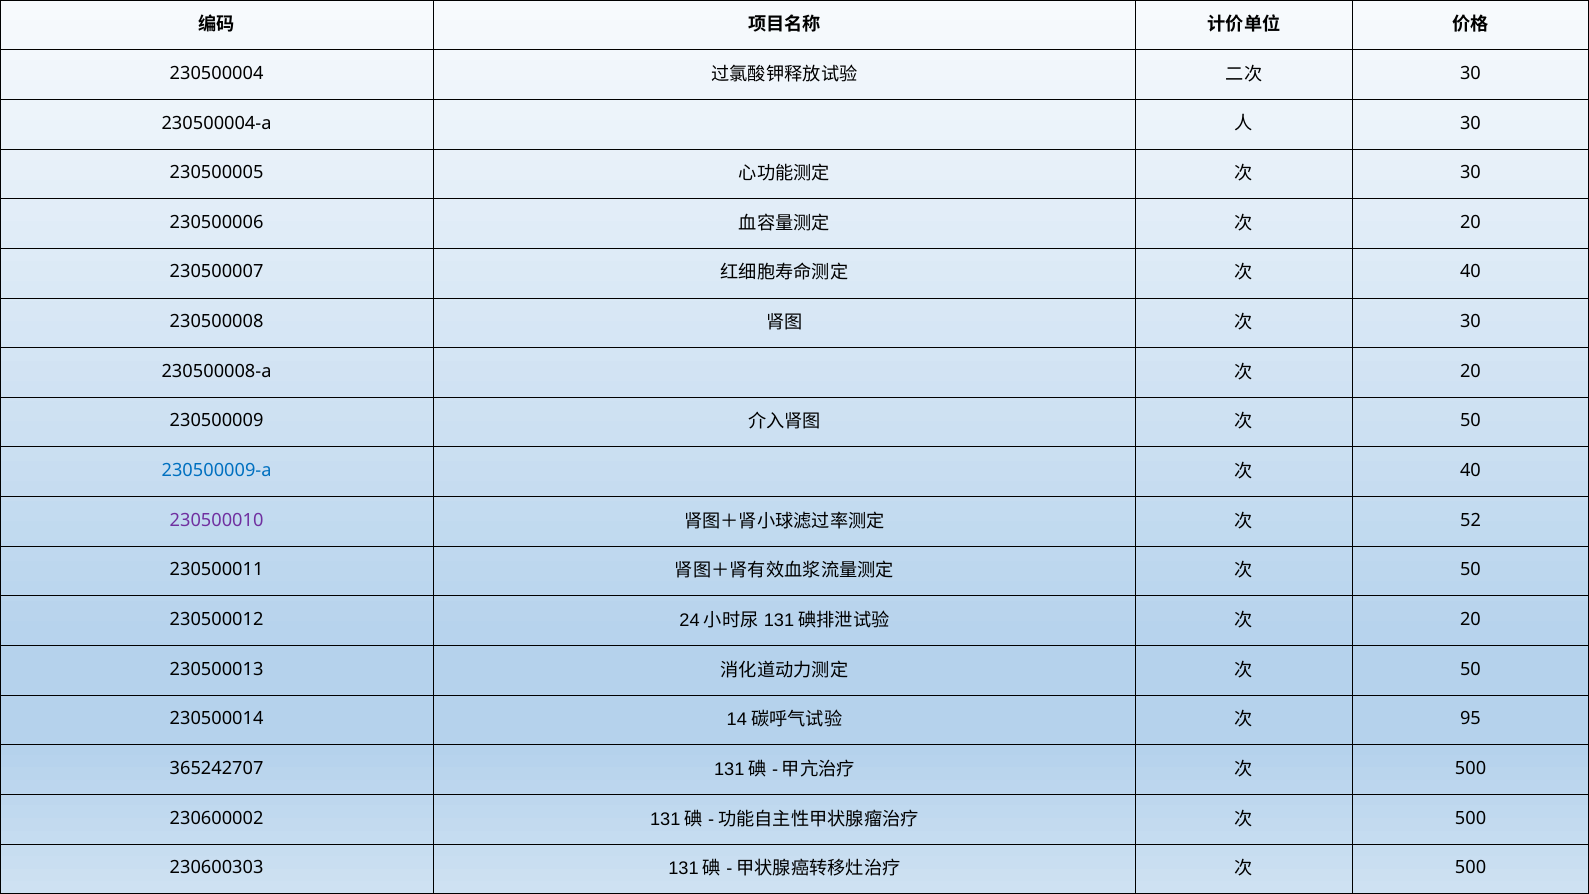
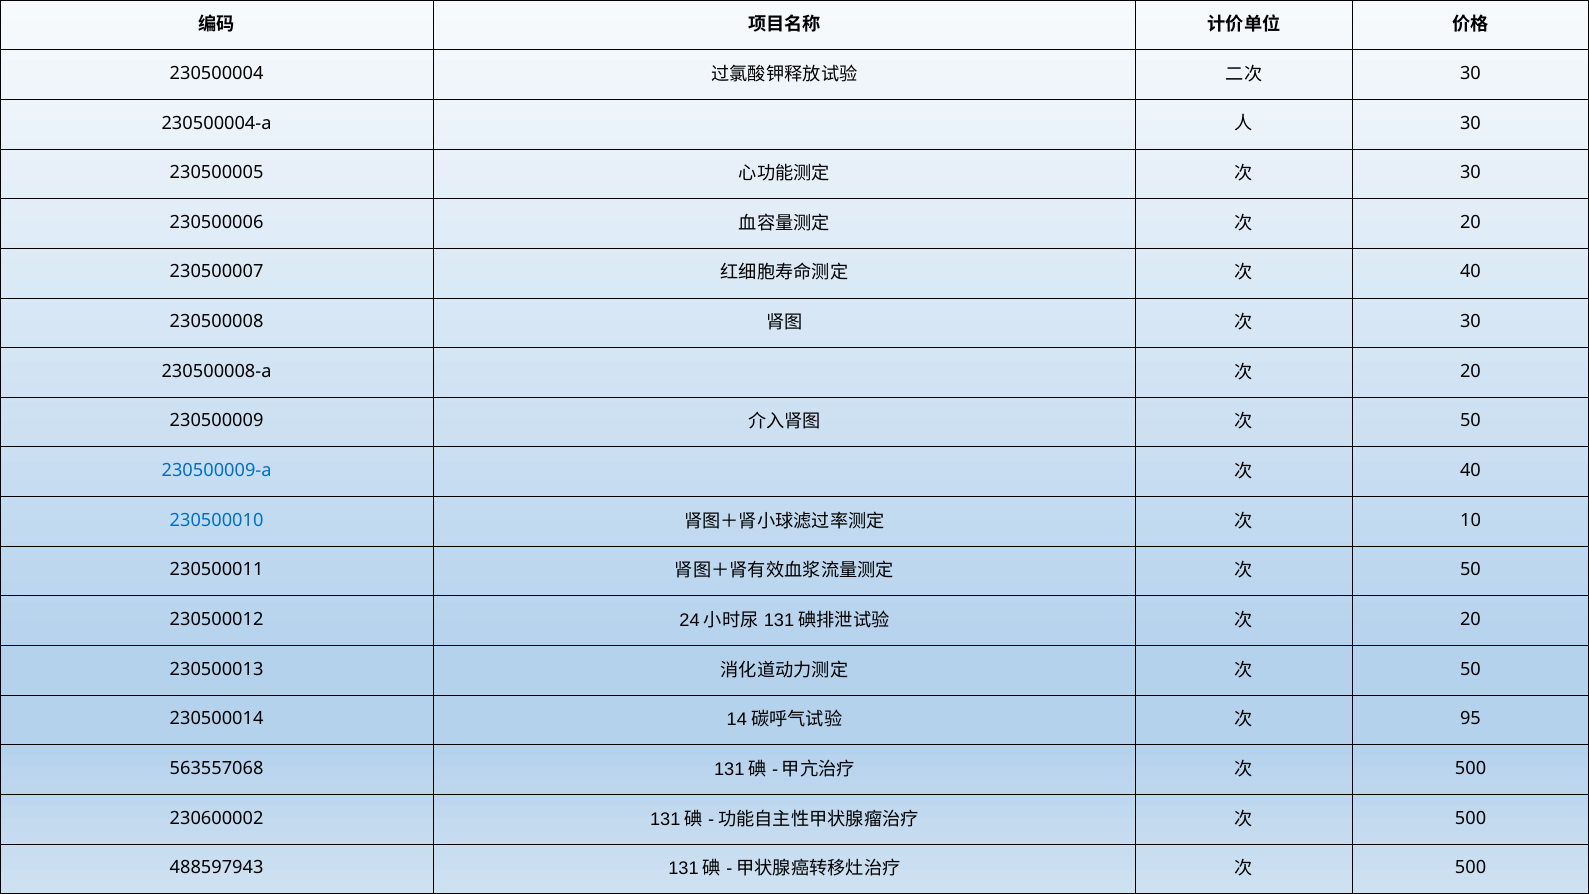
230500010 colour: purple -> blue
52: 52 -> 10
365242707: 365242707 -> 563557068
230600303: 230600303 -> 488597943
